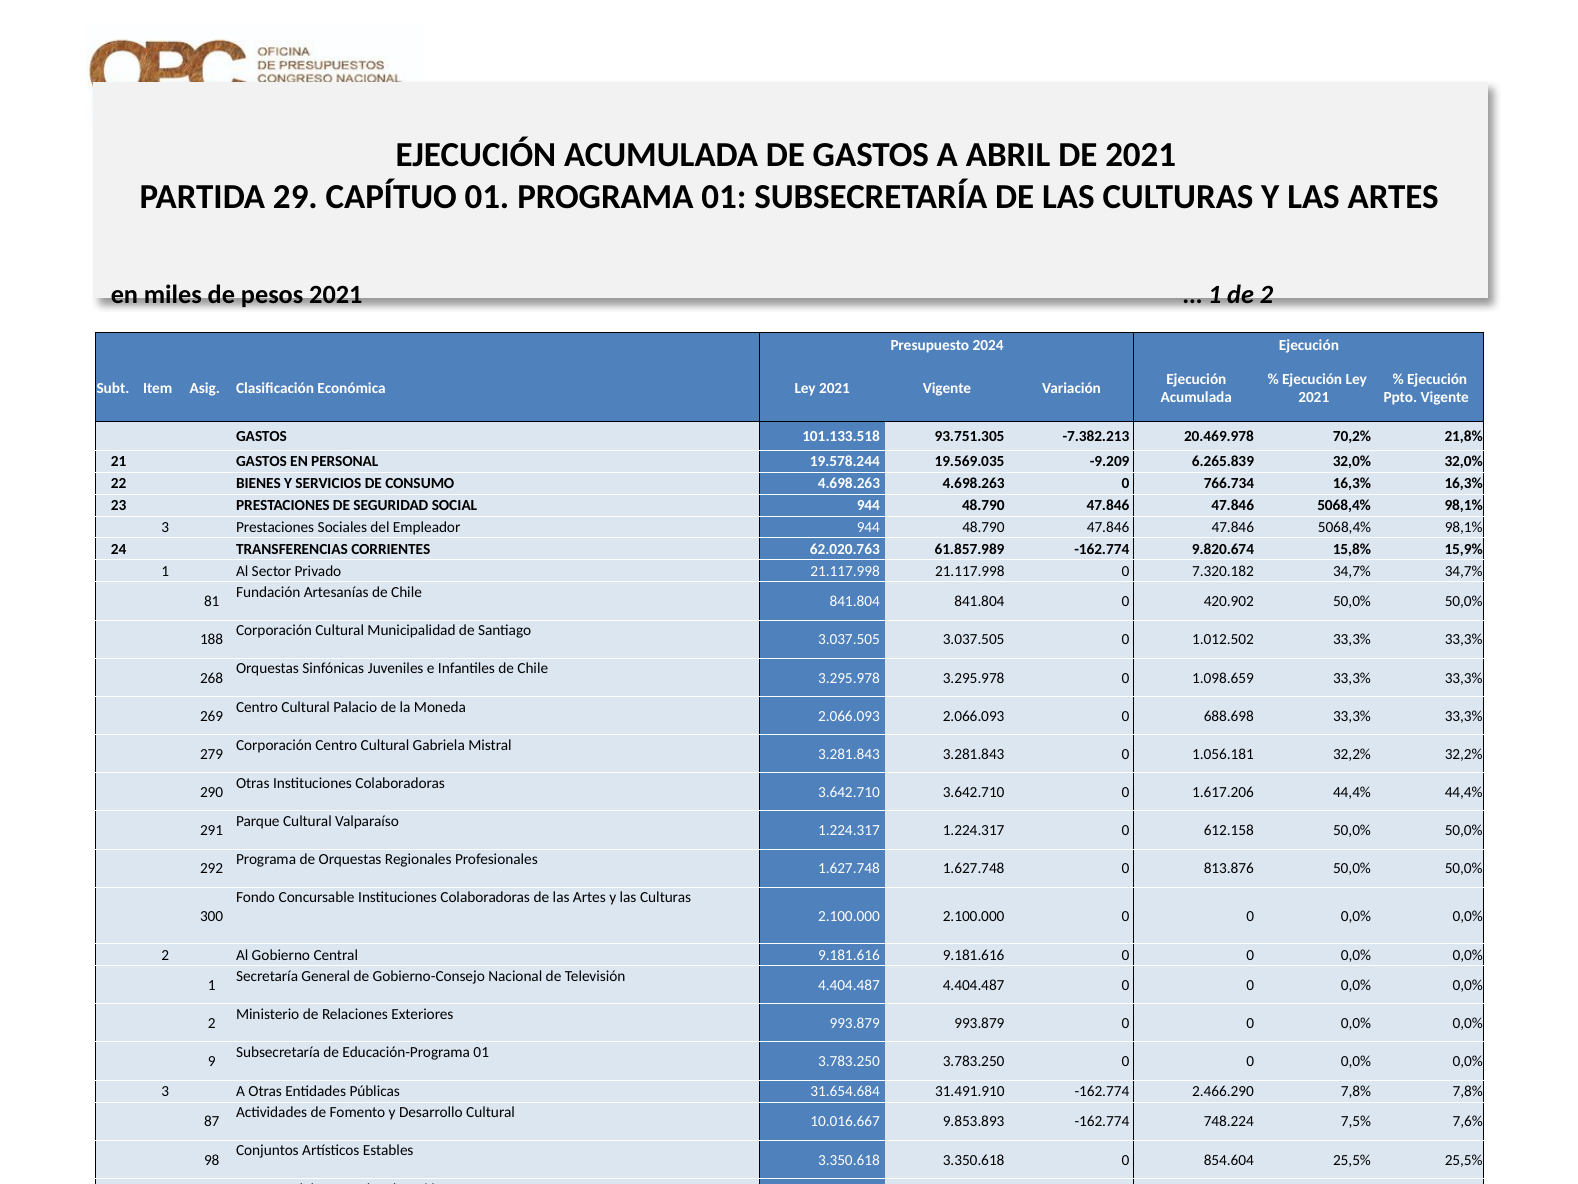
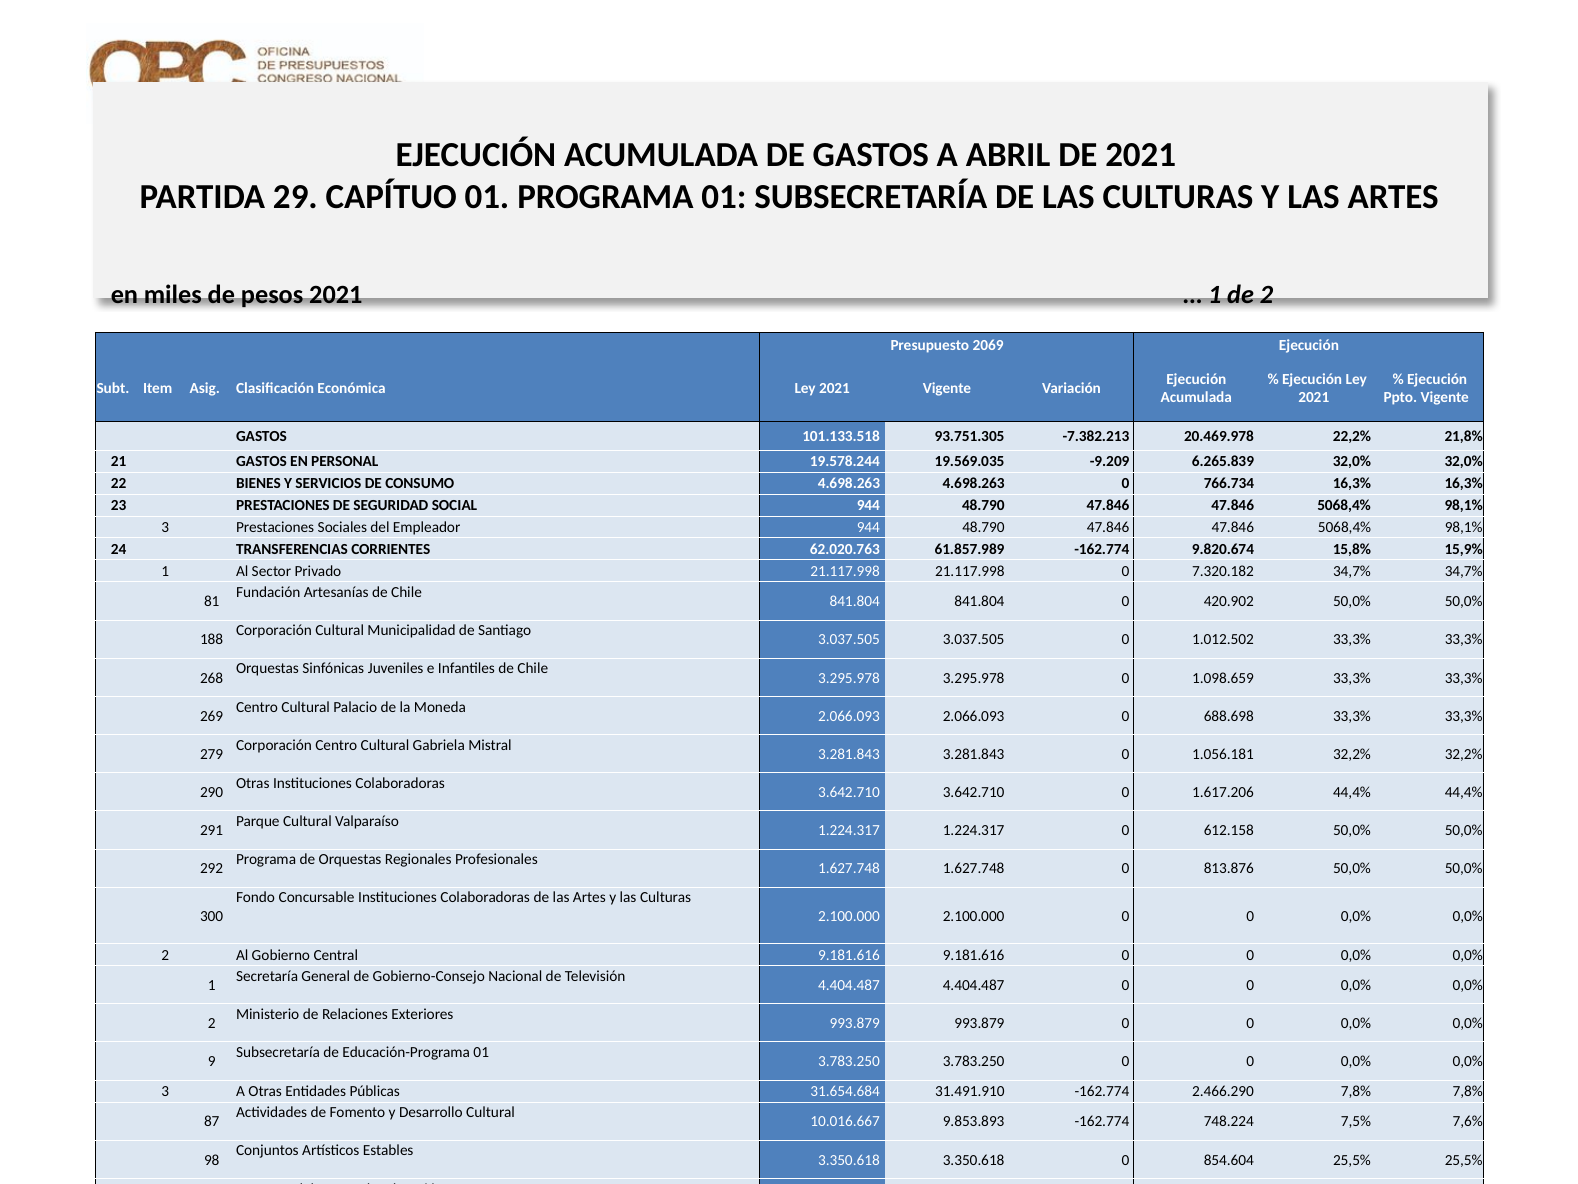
2024: 2024 -> 2069
70,2%: 70,2% -> 22,2%
